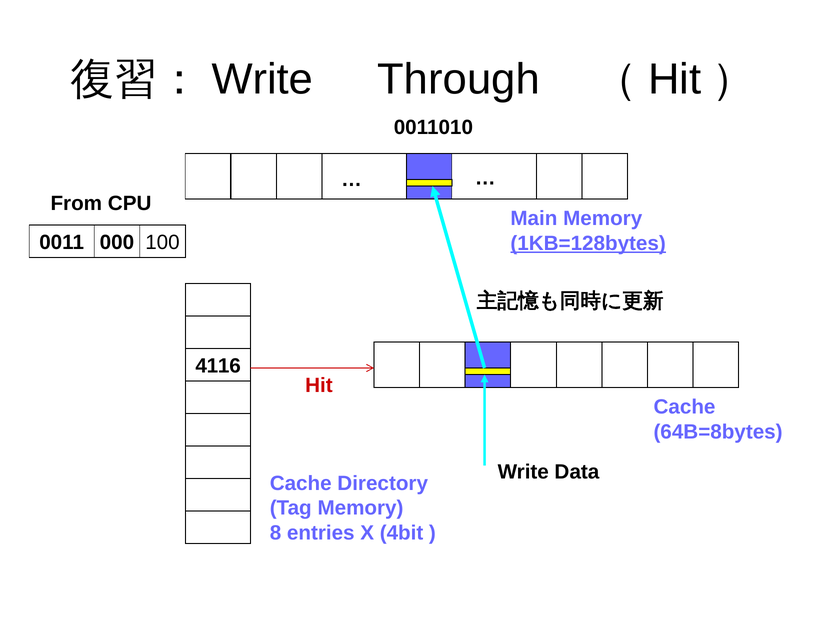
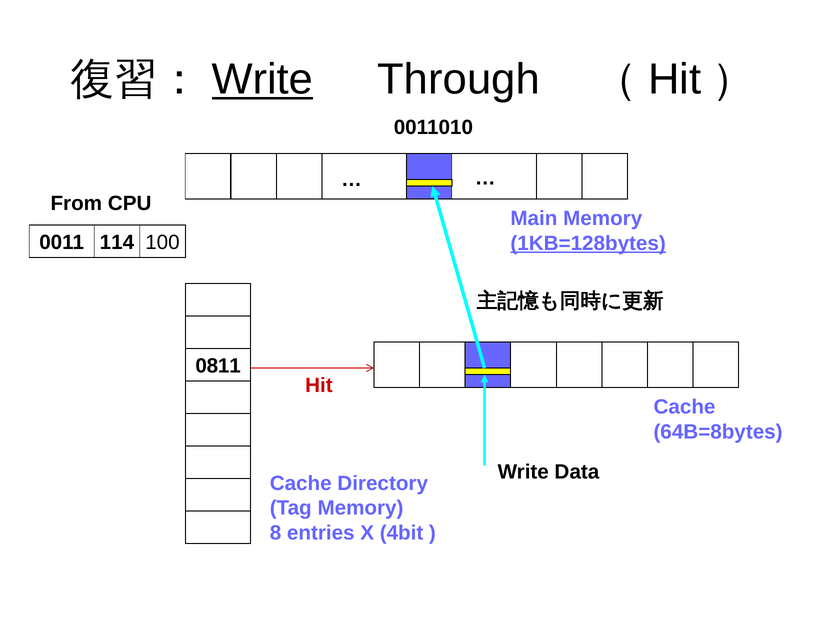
Write at (263, 79) underline: none -> present
000: 000 -> 114
4116: 4116 -> 0811
